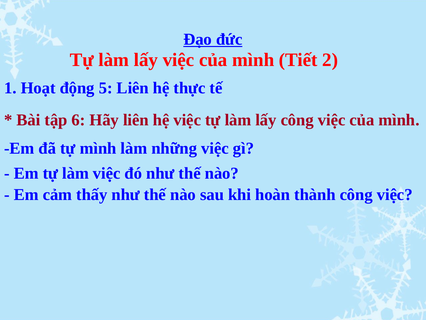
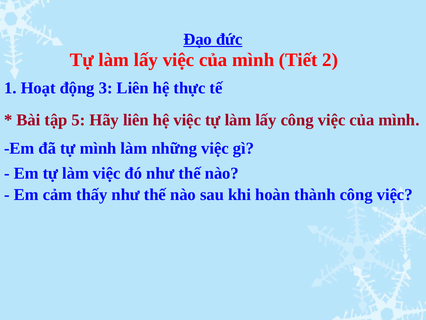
5: 5 -> 3
6: 6 -> 5
